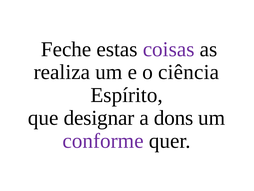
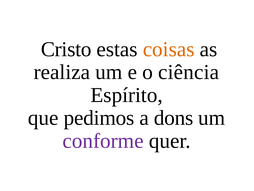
Feche: Feche -> Cristo
coisas colour: purple -> orange
designar: designar -> pedimos
